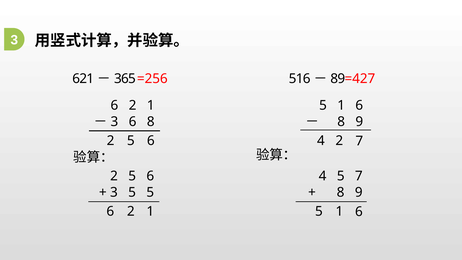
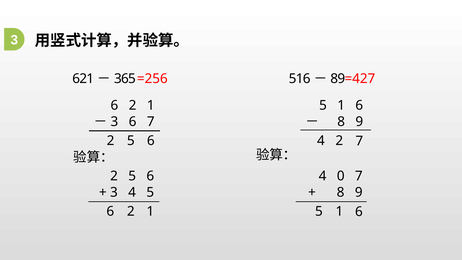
6 8: 8 -> 7
4 5: 5 -> 0
3 5: 5 -> 4
